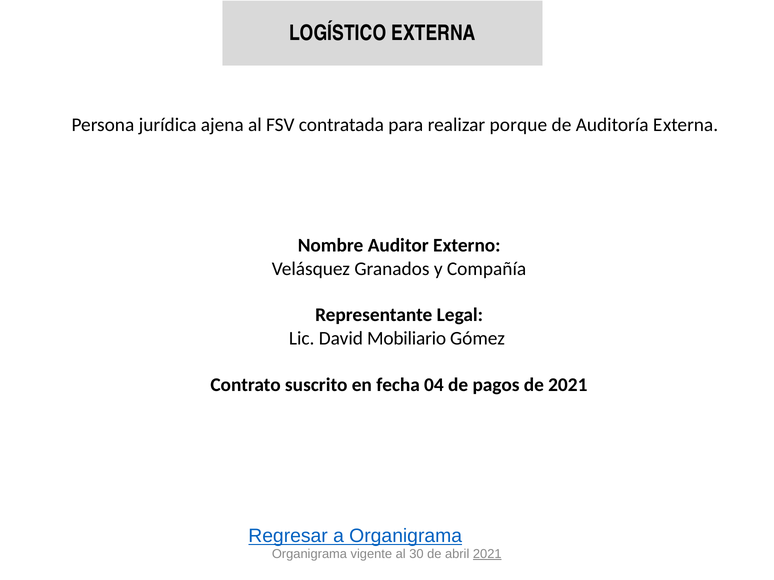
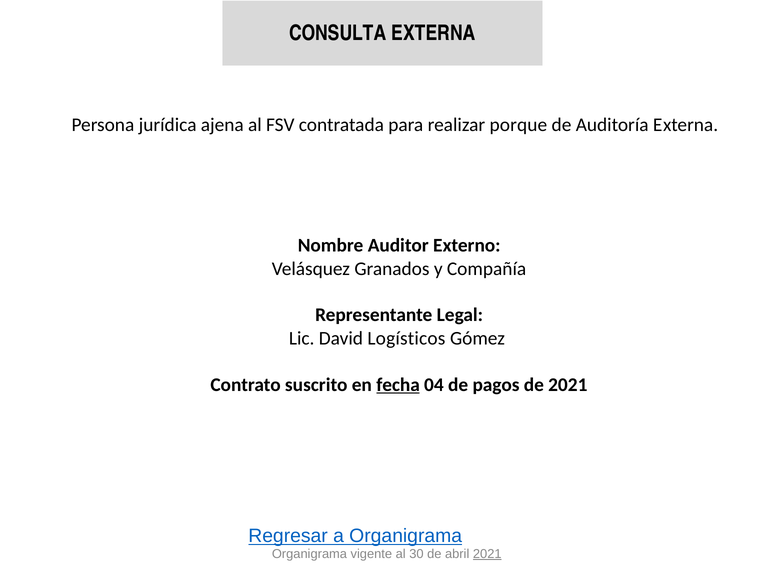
LOGÍSTICO: LOGÍSTICO -> CONSULTA
Mobiliario: Mobiliario -> Logísticos
fecha underline: none -> present
